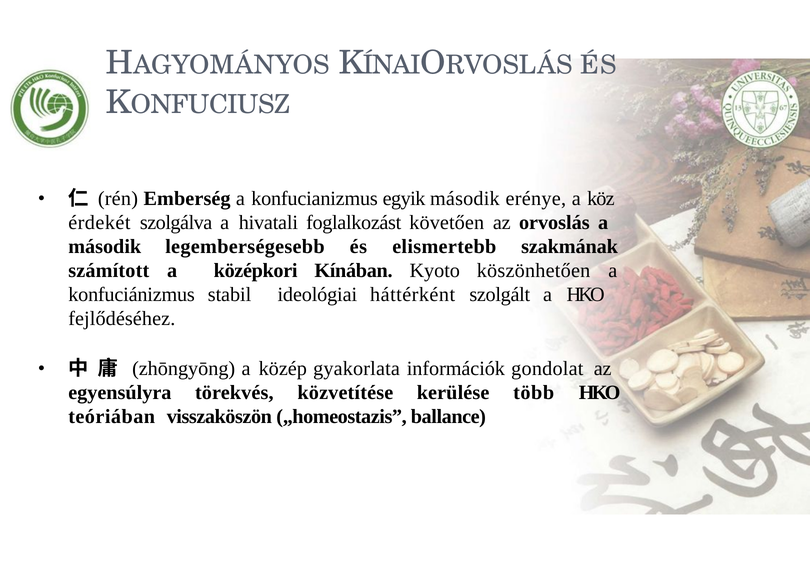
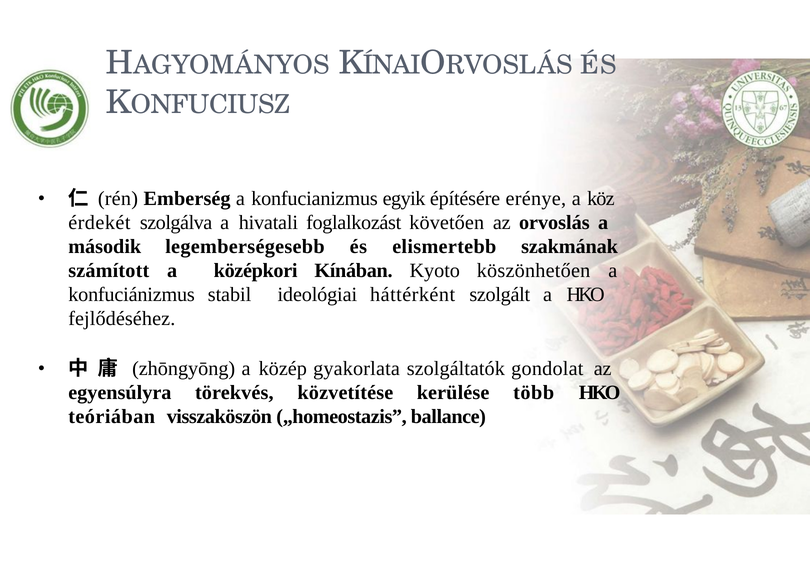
egyik második: második -> építésére
információk: információk -> szolgáltatók
